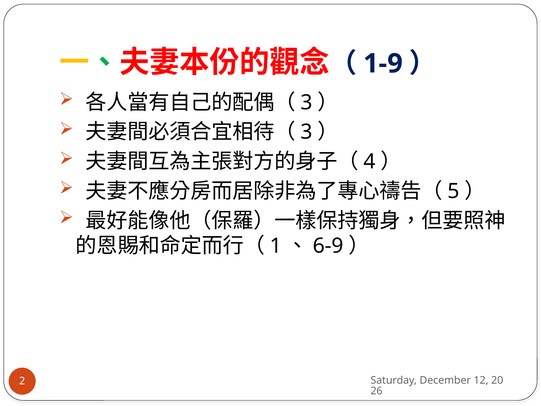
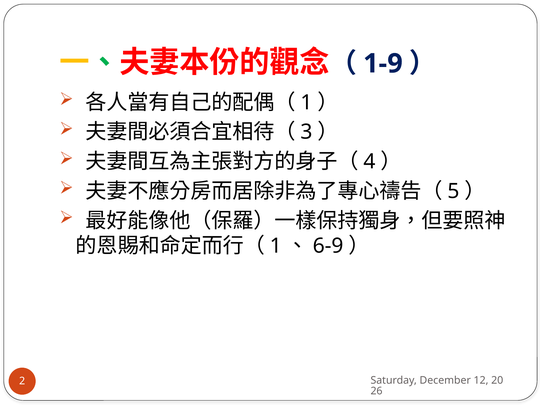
3 at (307, 102): 3 -> 1
